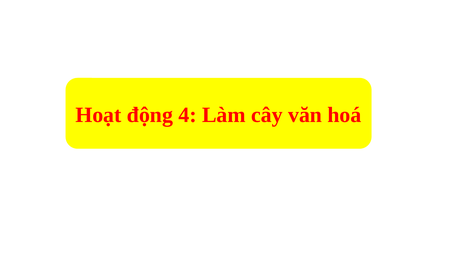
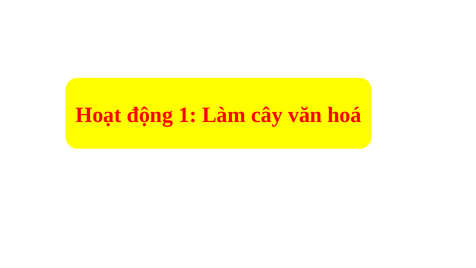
4: 4 -> 1
